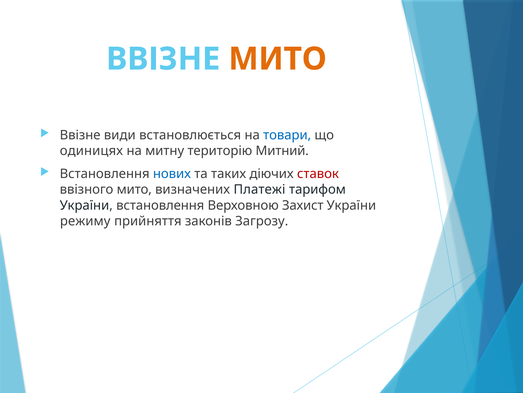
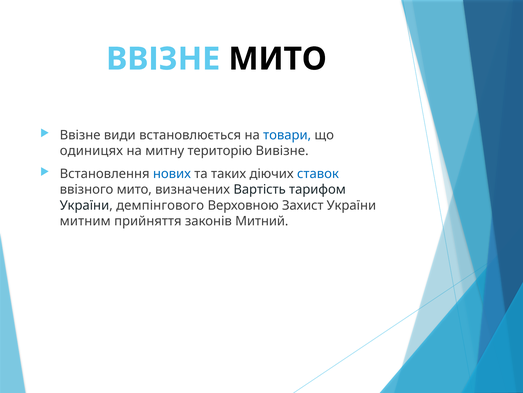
МИТО at (278, 59) colour: orange -> black
Митний: Митний -> Вивізне
ставок colour: red -> blue
Платежі: Платежі -> Вартість
України встановлення: встановлення -> демпінгового
режиму: режиму -> митним
Загрозу: Загрозу -> Митний
